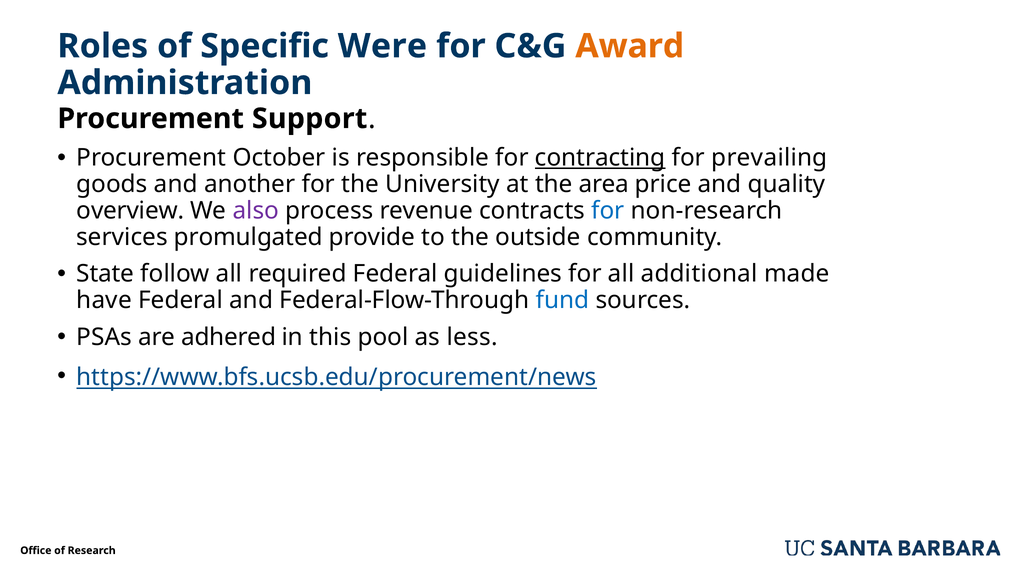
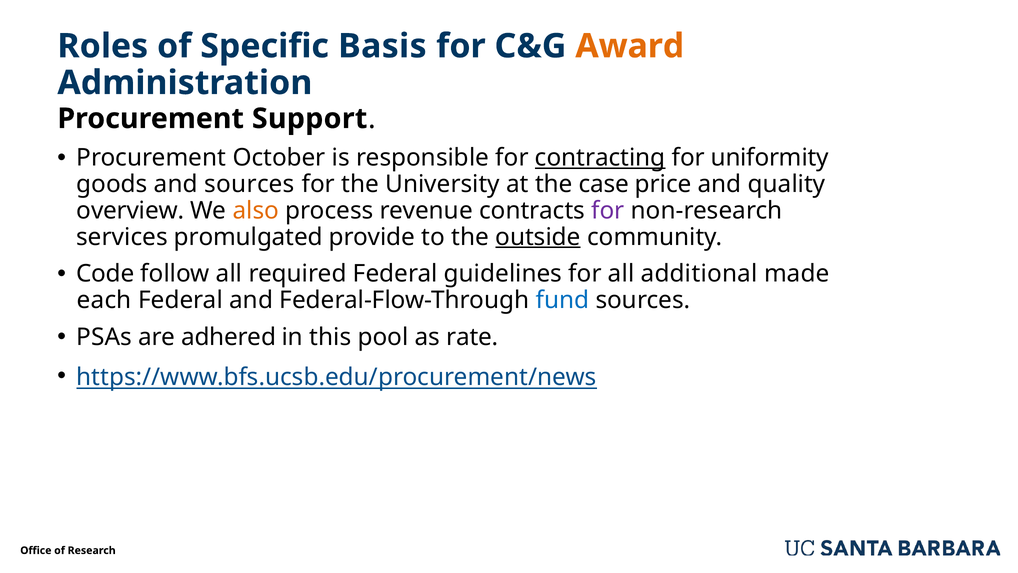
Were: Were -> Basis
prevailing: prevailing -> uniformity
and another: another -> sources
area: area -> case
also colour: purple -> orange
for at (608, 210) colour: blue -> purple
outside underline: none -> present
State: State -> Code
have: have -> each
less: less -> rate
